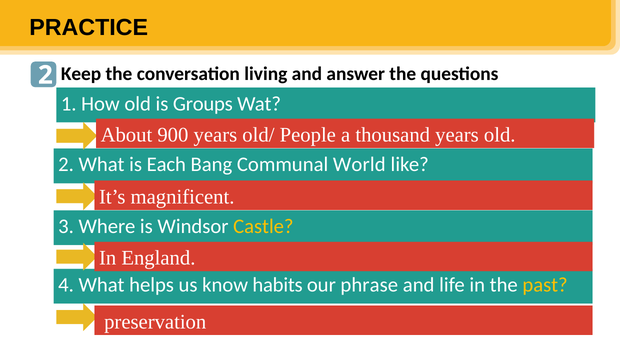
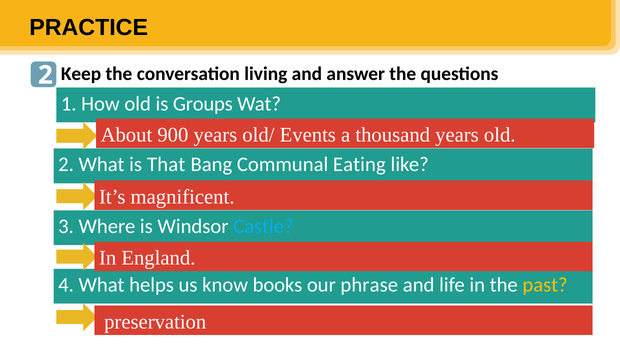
People: People -> Events
Each: Each -> That
World: World -> Eating
Castle colour: yellow -> light blue
habits: habits -> books
